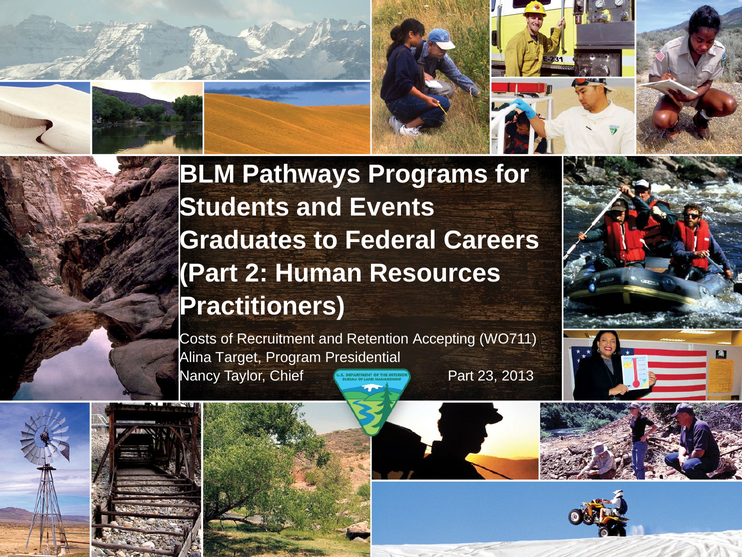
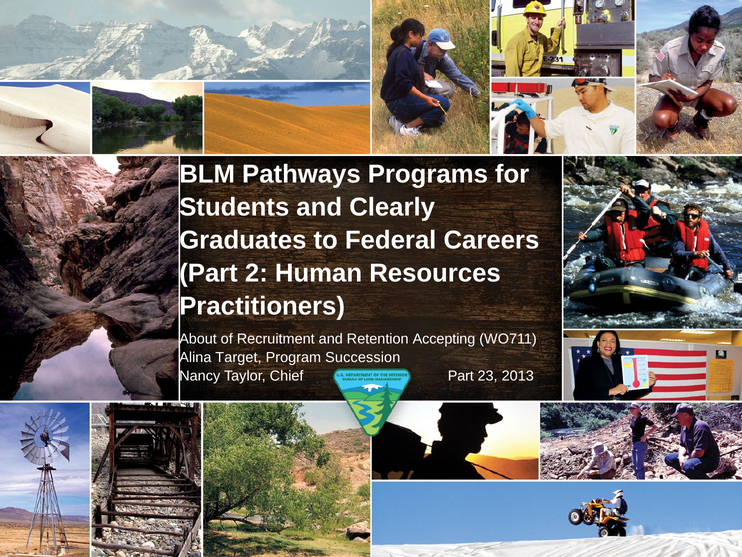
Events: Events -> Clearly
Costs: Costs -> About
Presidential: Presidential -> Succession
